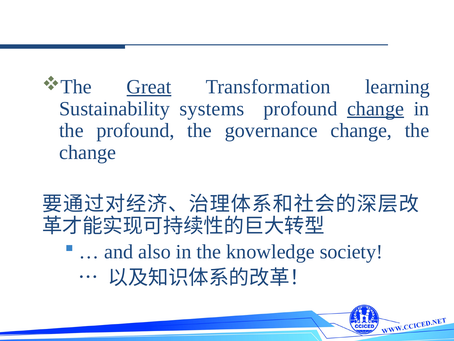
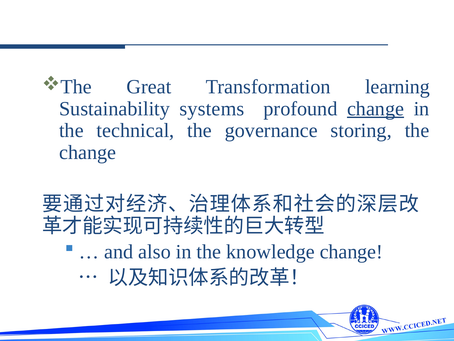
Great underline: present -> none
the profound: profound -> technical
governance change: change -> storing
knowledge society: society -> change
